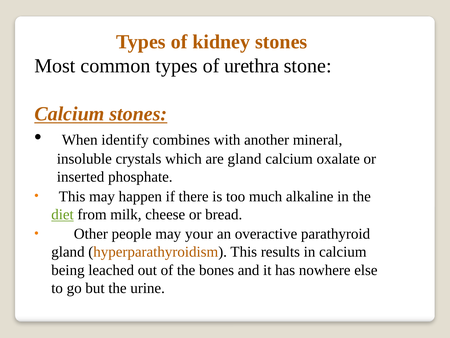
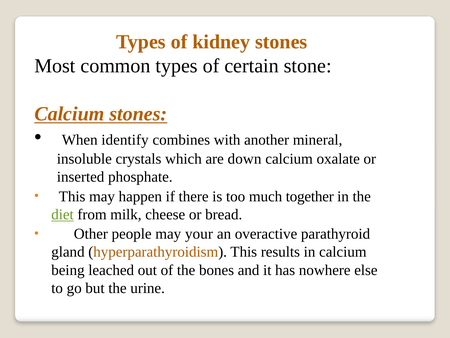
urethra: urethra -> certain
are gland: gland -> down
alkaline: alkaline -> together
